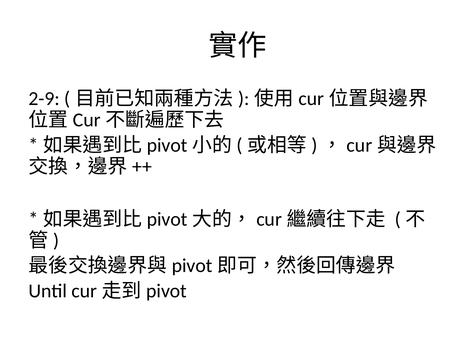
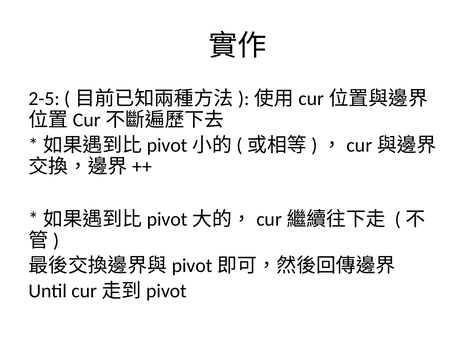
2-9: 2-9 -> 2-5
